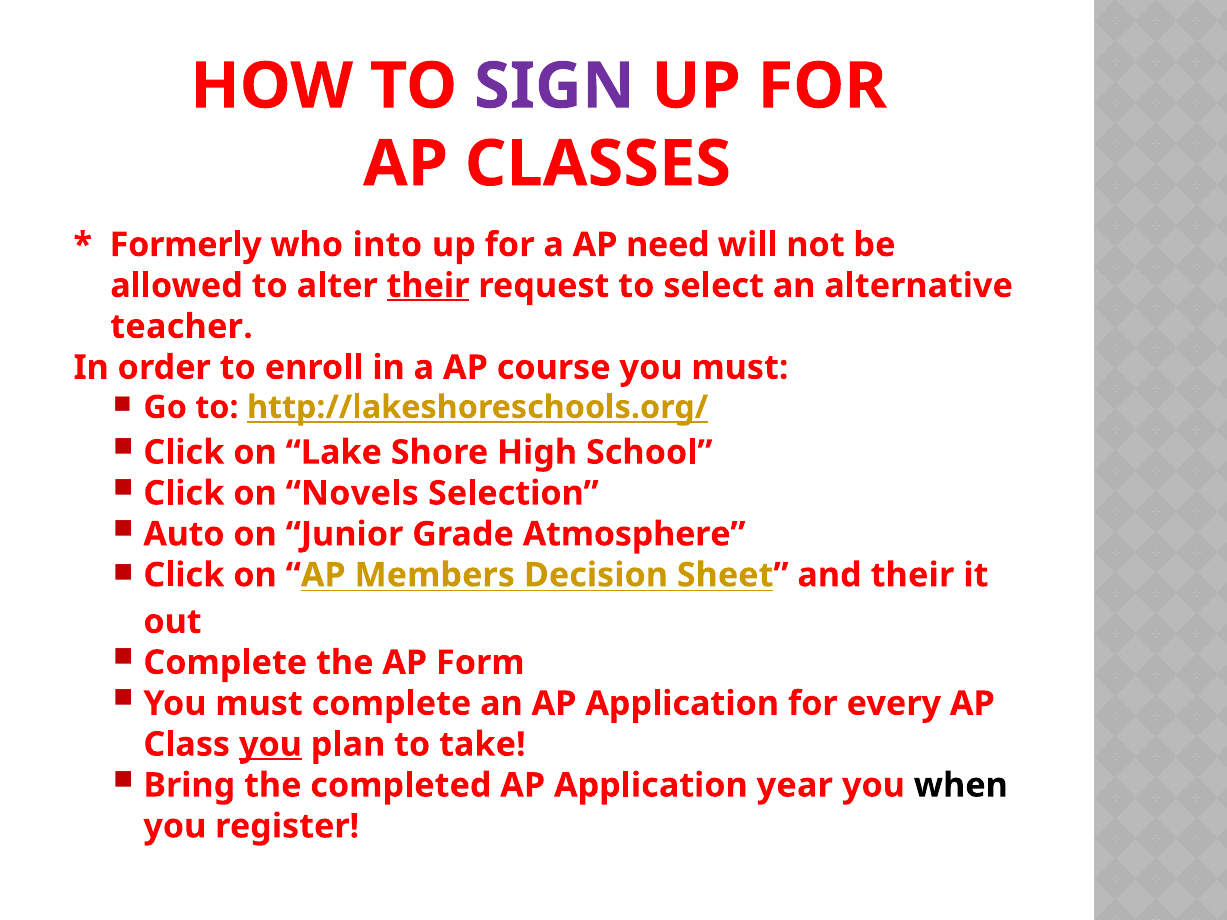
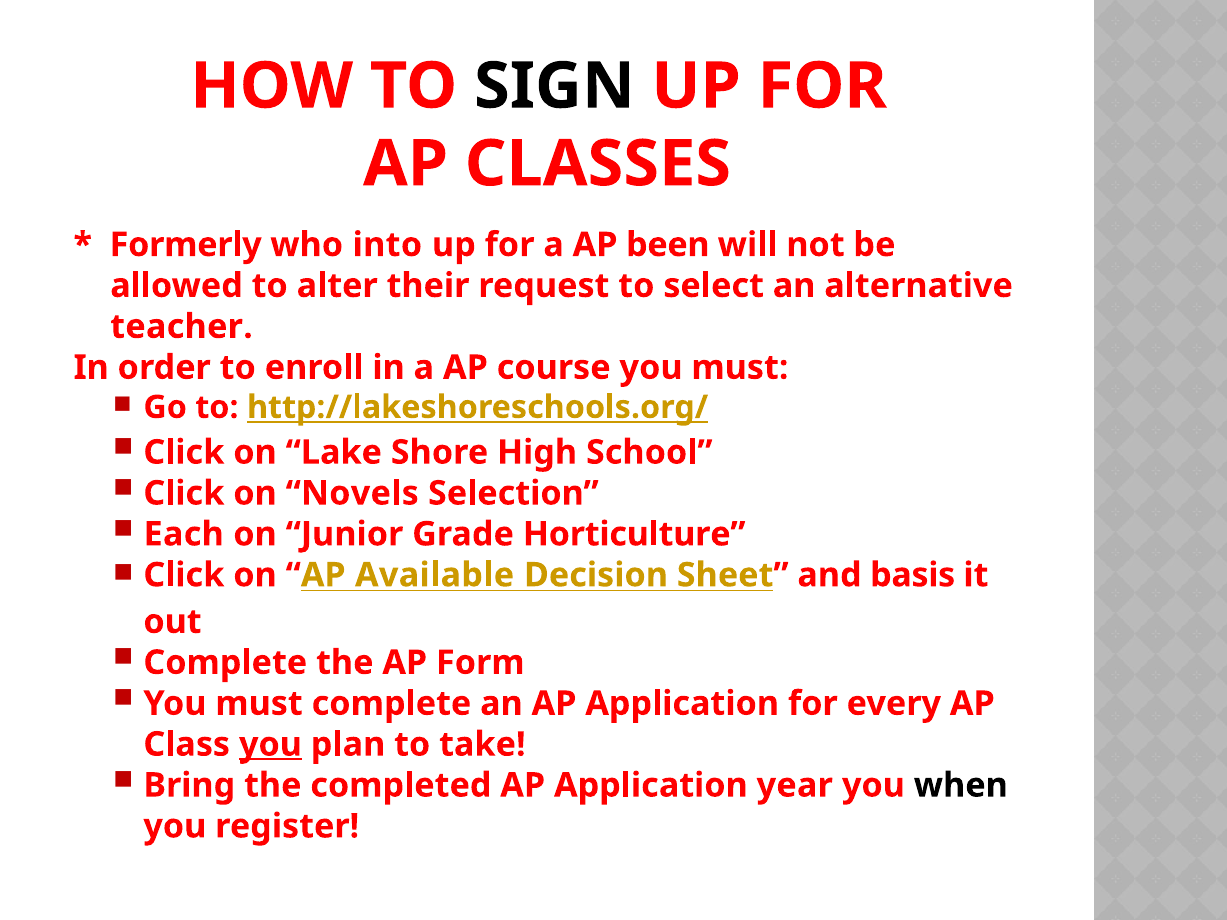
SIGN colour: purple -> black
need: need -> been
their at (428, 286) underline: present -> none
Auto: Auto -> Each
Atmosphere: Atmosphere -> Horticulture
Members: Members -> Available
and their: their -> basis
